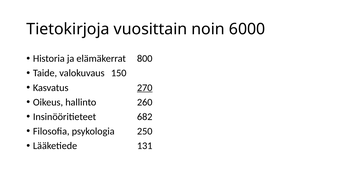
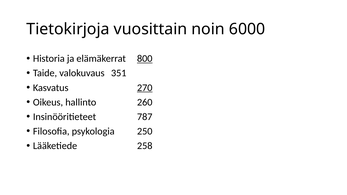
800 underline: none -> present
150: 150 -> 351
682: 682 -> 787
131: 131 -> 258
